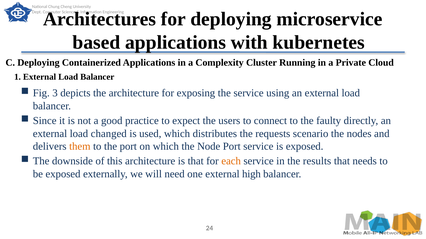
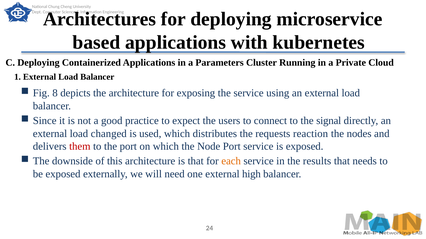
Complexity: Complexity -> Parameters
3: 3 -> 8
faulty: faulty -> signal
scenario: scenario -> reaction
them colour: orange -> red
